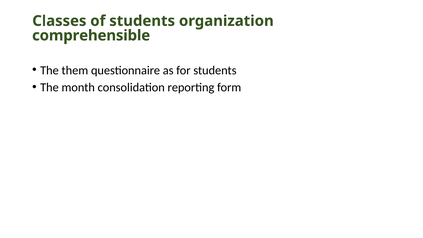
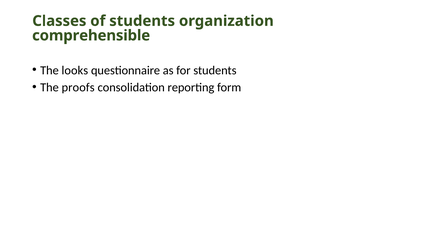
them: them -> looks
month: month -> proofs
